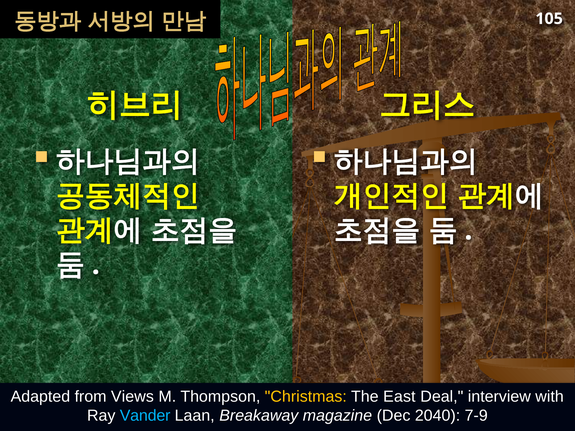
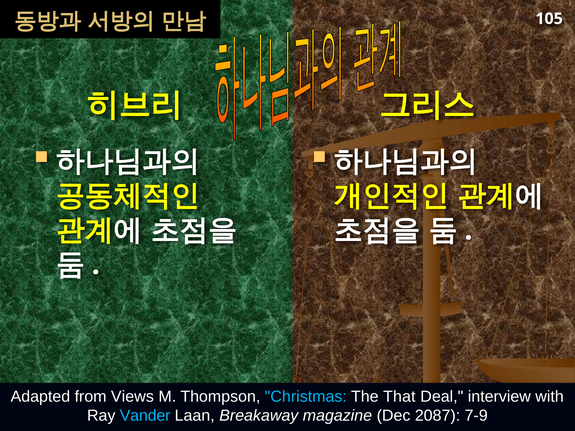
Christmas colour: yellow -> light blue
East: East -> That
2040: 2040 -> 2087
